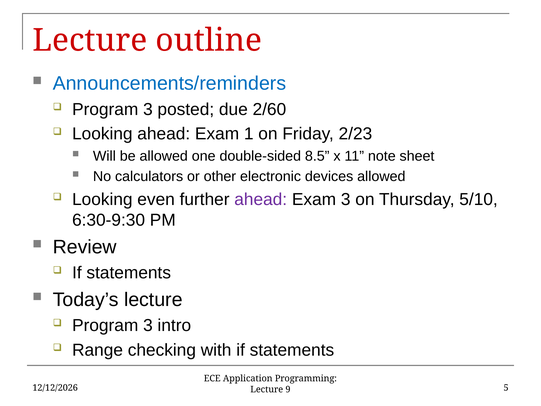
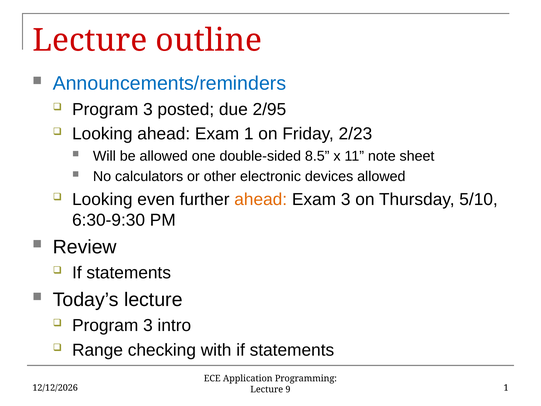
2/60: 2/60 -> 2/95
ahead at (261, 199) colour: purple -> orange
9 5: 5 -> 1
